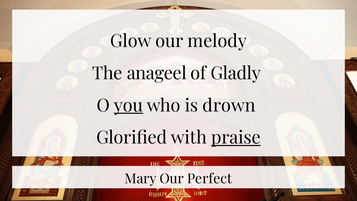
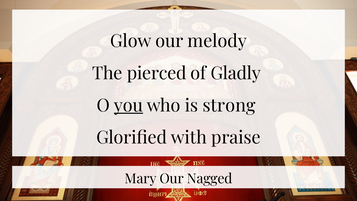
anageel: anageel -> pierced
drown: drown -> strong
praise underline: present -> none
Perfect: Perfect -> Nagged
